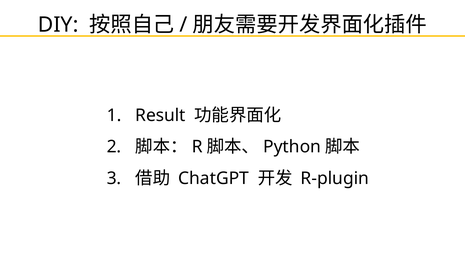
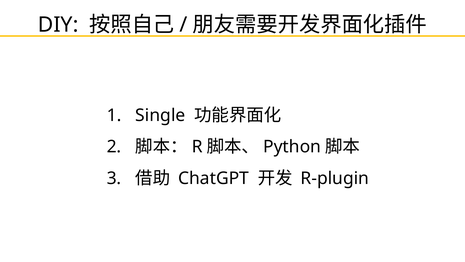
Result: Result -> Single
